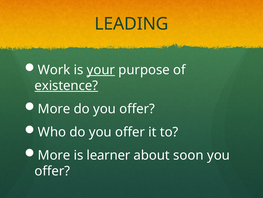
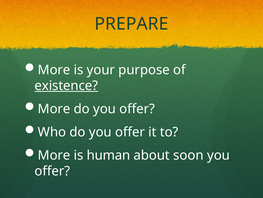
LEADING: LEADING -> PREPARE
Work at (54, 70): Work -> More
your underline: present -> none
learner: learner -> human
